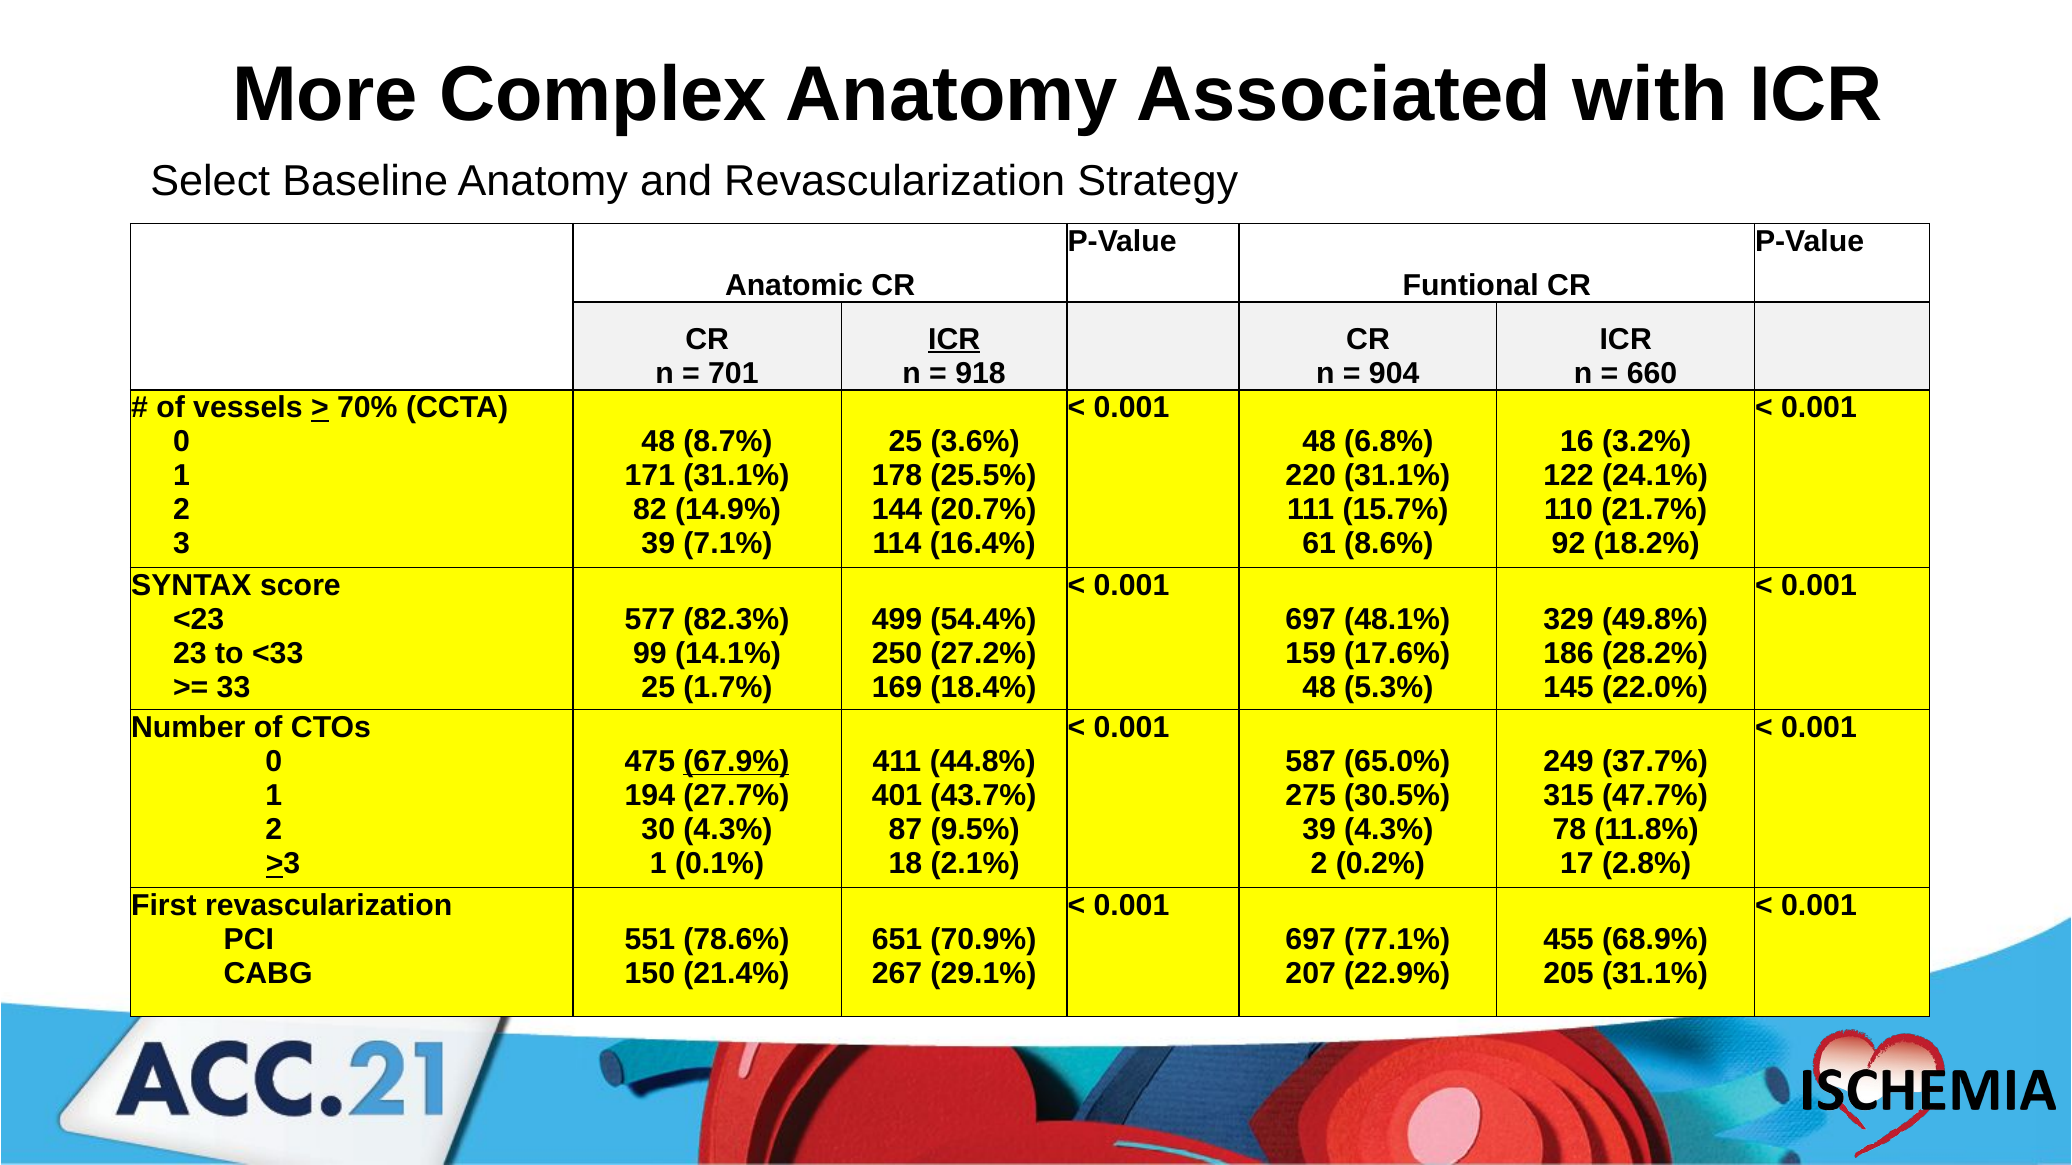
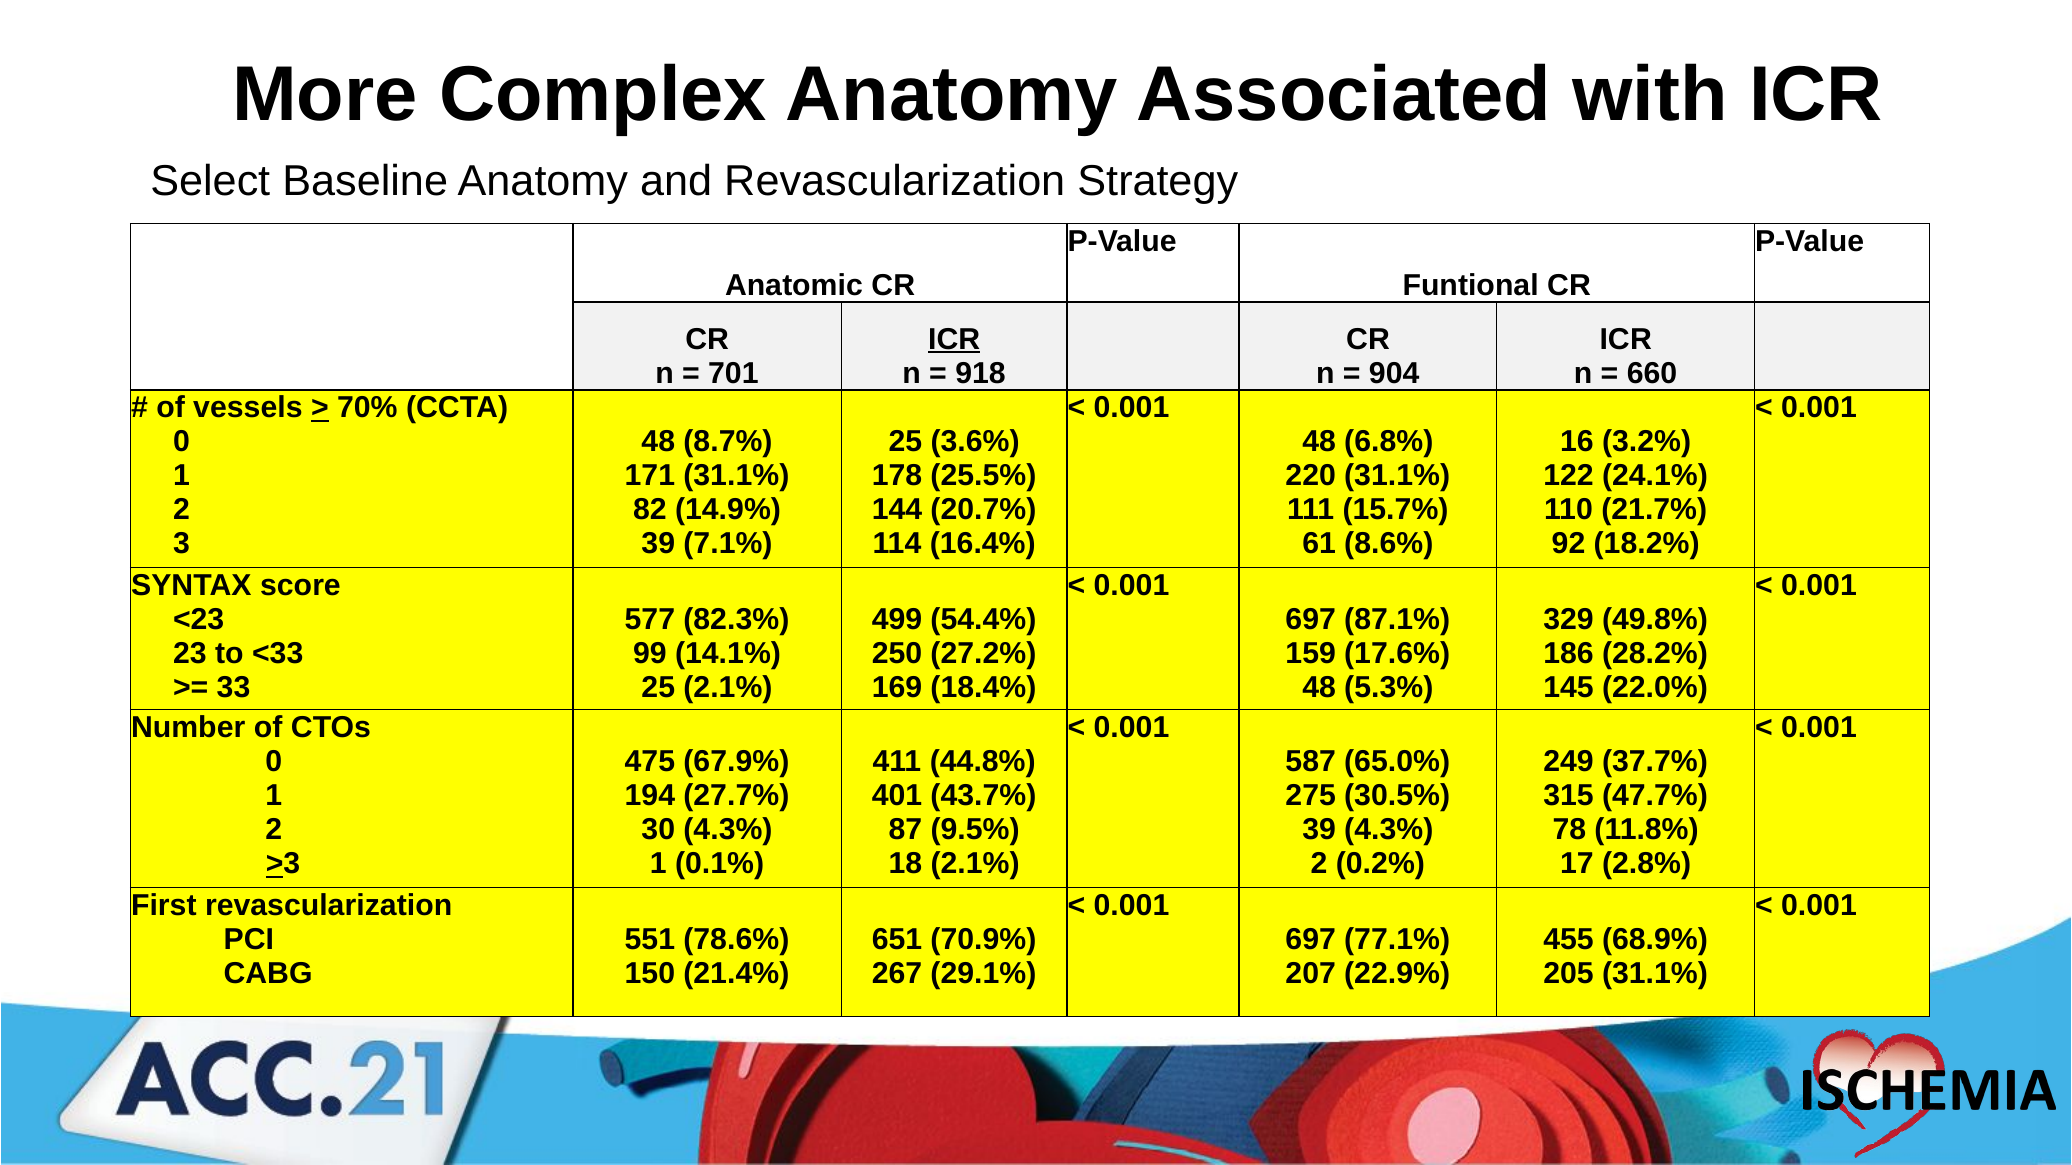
48.1%: 48.1% -> 87.1%
25 1.7%: 1.7% -> 2.1%
67.9% underline: present -> none
